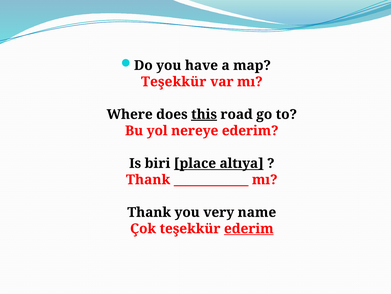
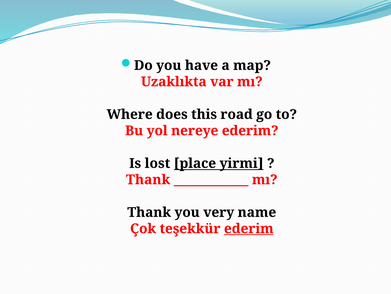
Teşekkür at (174, 82): Teşekkür -> Uzaklıkta
this underline: present -> none
biri: biri -> lost
altıya: altıya -> yirmi
